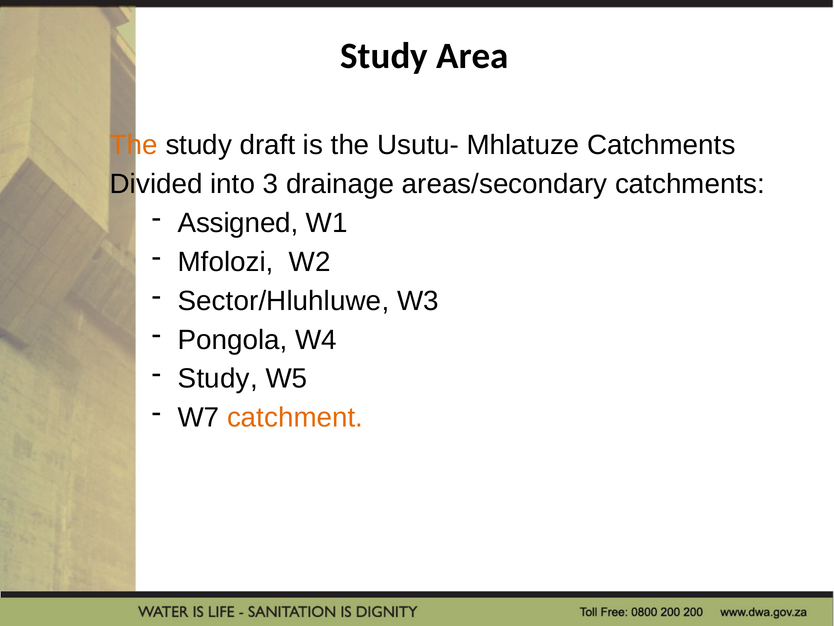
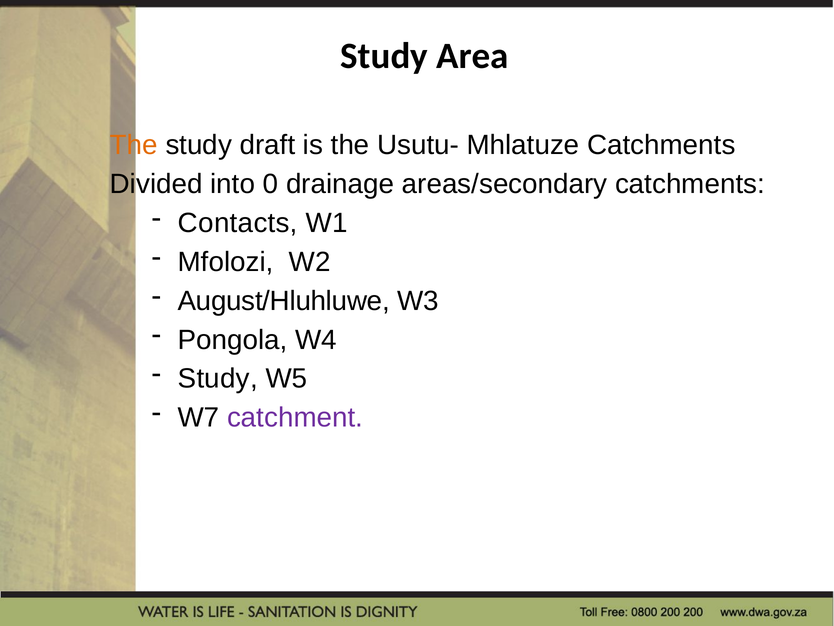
3: 3 -> 0
Assigned: Assigned -> Contacts
Sector/Hluhluwe: Sector/Hluhluwe -> August/Hluhluwe
catchment colour: orange -> purple
